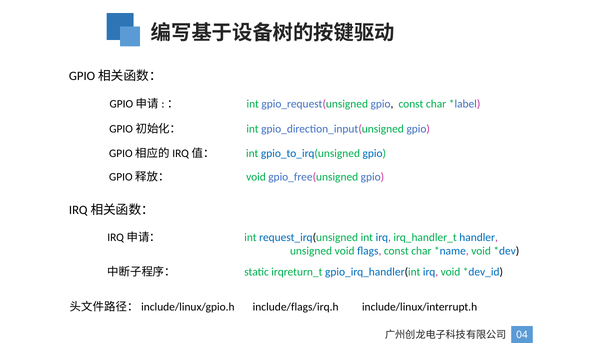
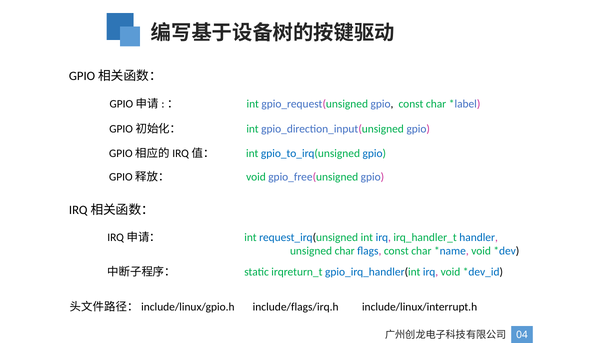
unsigned void: void -> char
